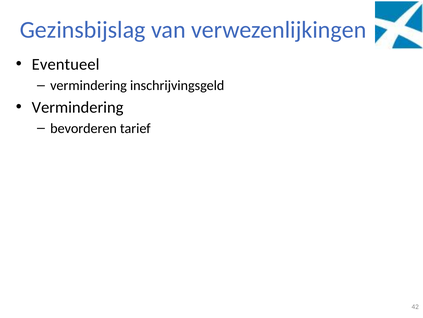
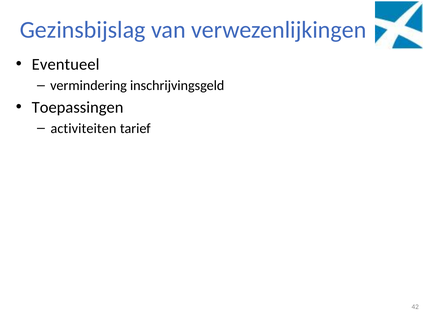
Vermindering at (78, 107): Vermindering -> Toepassingen
bevorderen: bevorderen -> activiteiten
